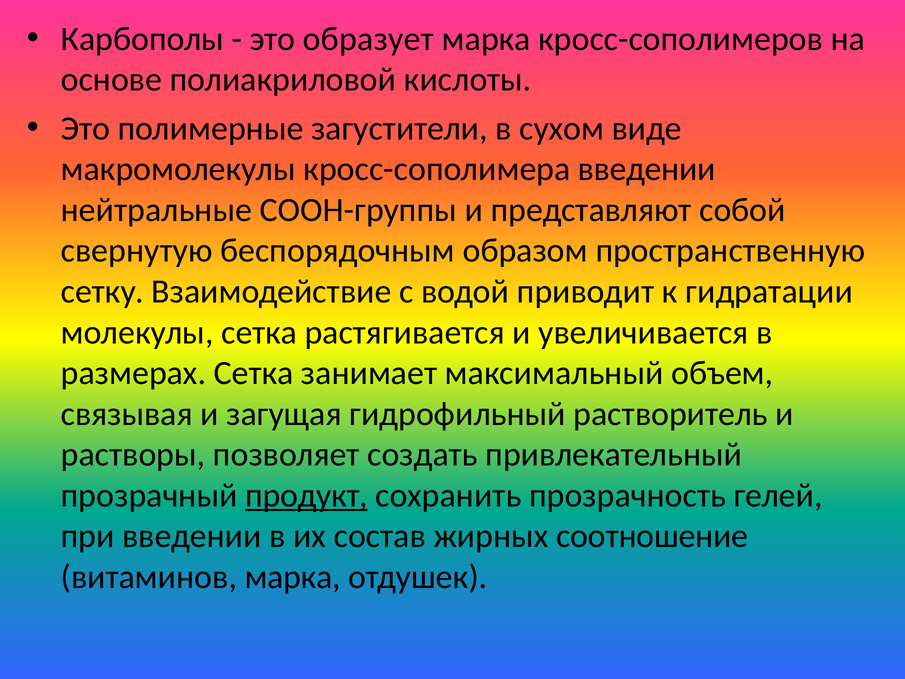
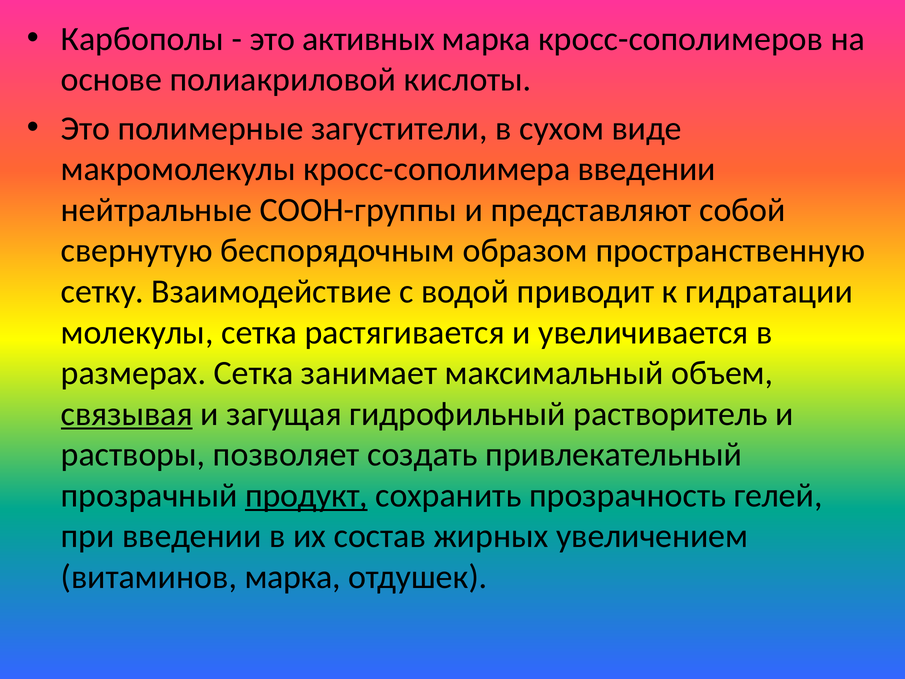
образует: образует -> активных
связывая underline: none -> present
соотношение: соотношение -> увеличением
